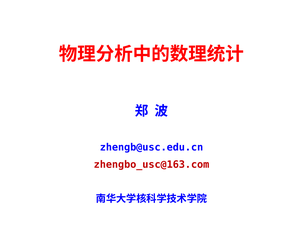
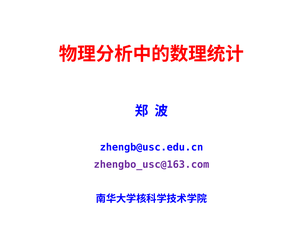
zhengbo_usc@163.com colour: red -> purple
